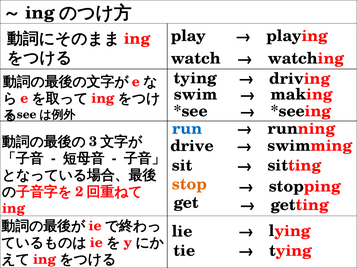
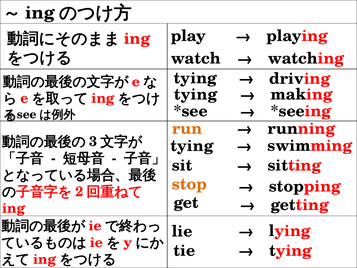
swim at (196, 94): swim -> tying
run colour: blue -> orange
drive at (192, 146): drive -> tying
